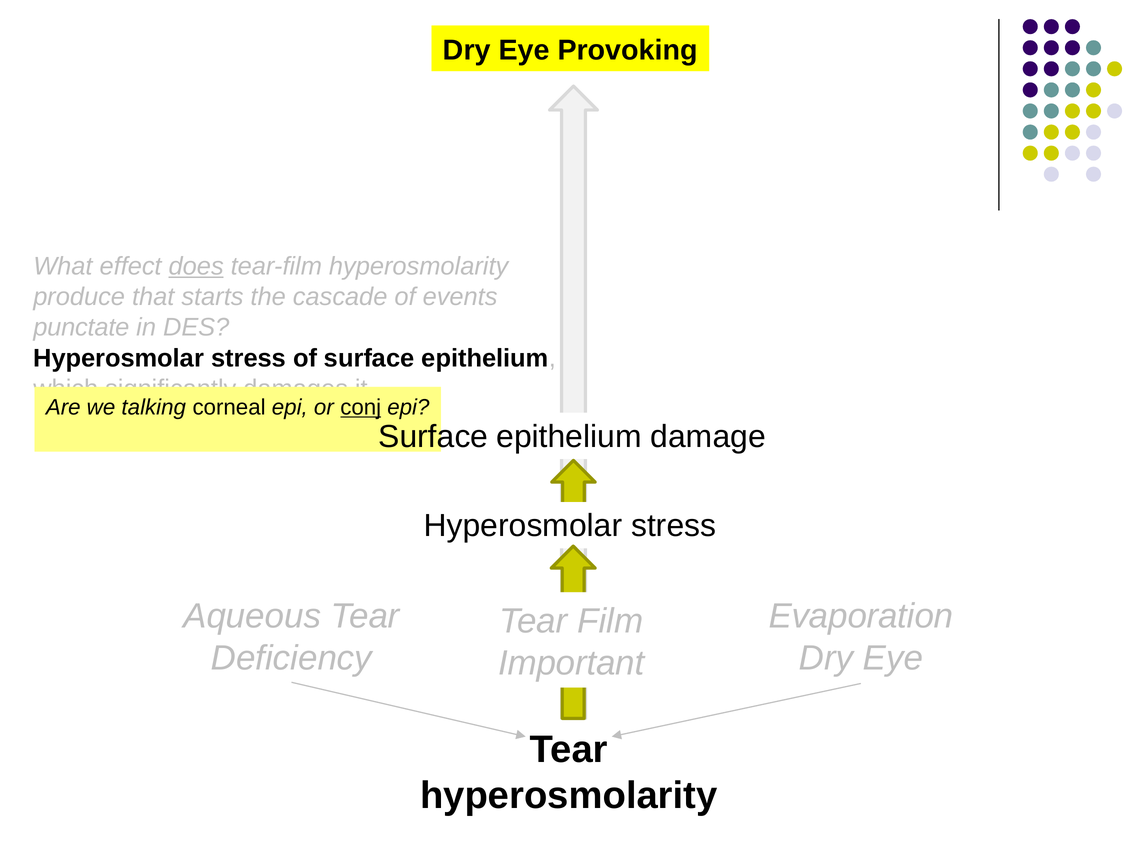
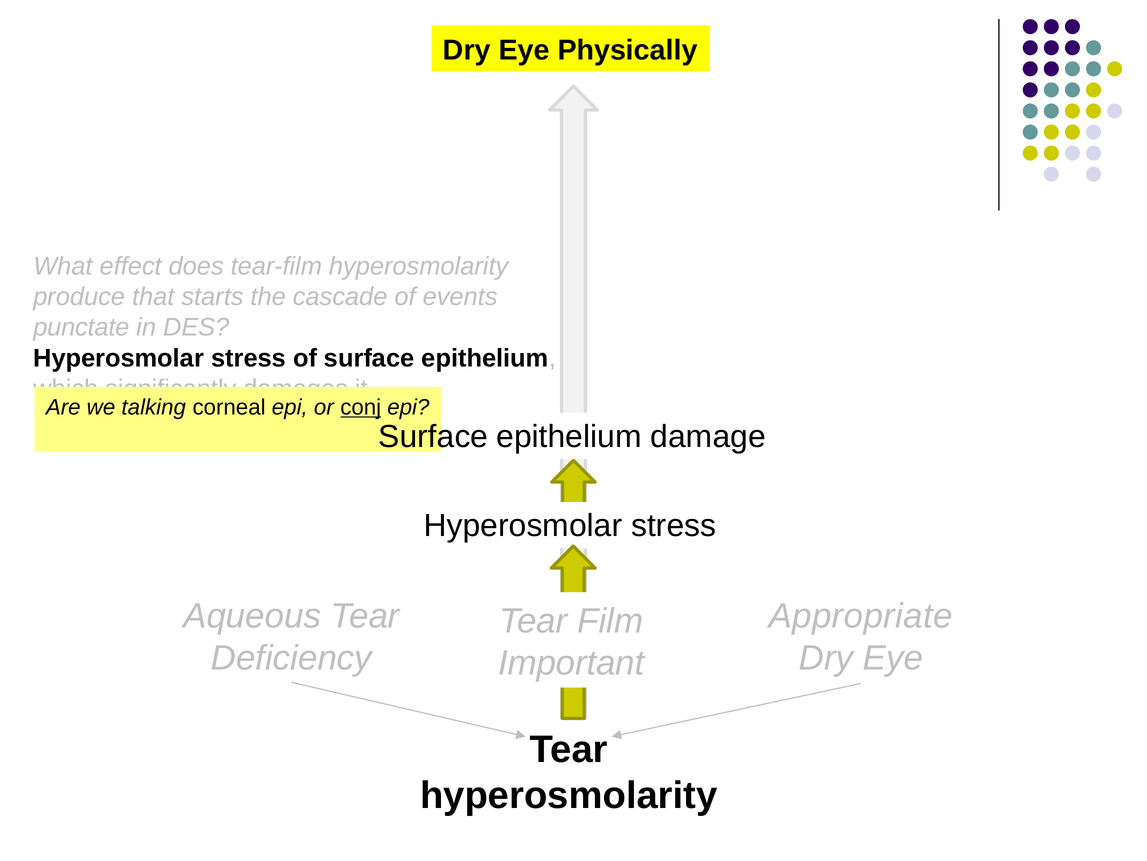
Provoking: Provoking -> Physically
does underline: present -> none
Evaporation: Evaporation -> Appropriate
